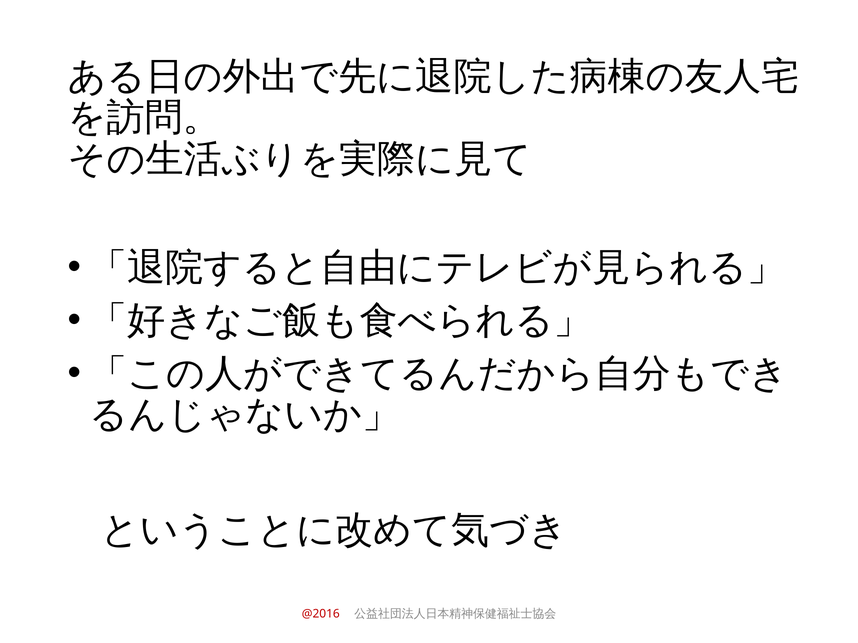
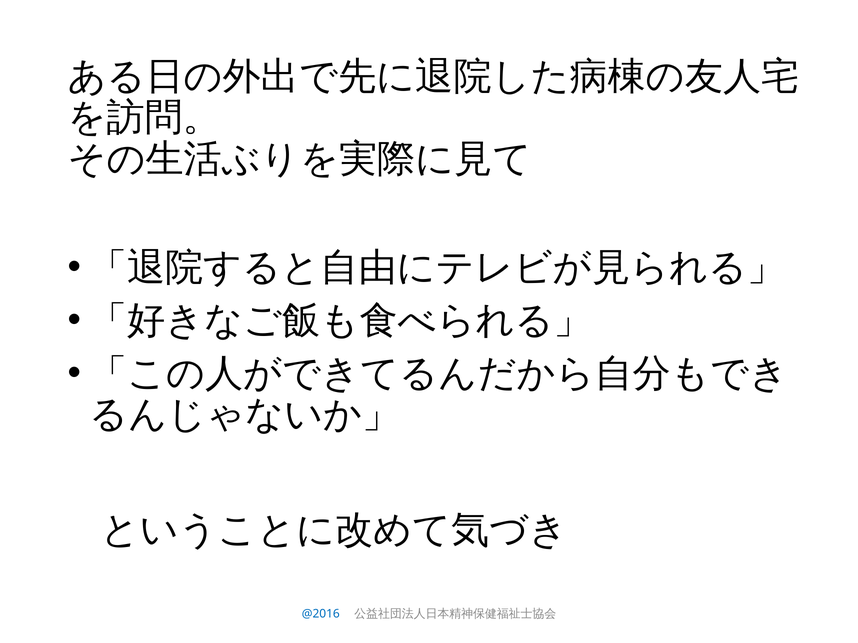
@2016 colour: red -> blue
